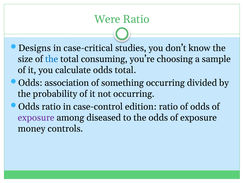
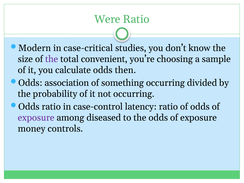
Designs: Designs -> Modern
the at (52, 59) colour: blue -> purple
consuming: consuming -> convenient
odds total: total -> then
edition: edition -> latency
